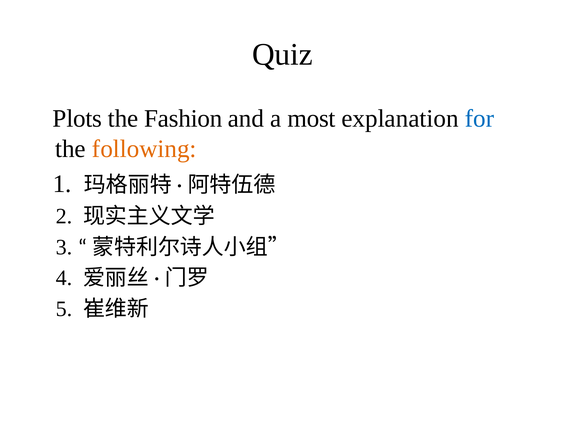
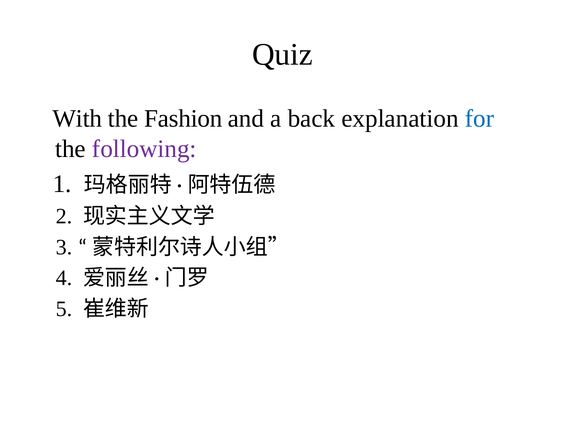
Plots: Plots -> With
most: most -> back
following colour: orange -> purple
